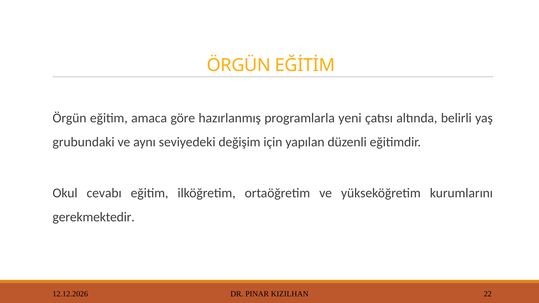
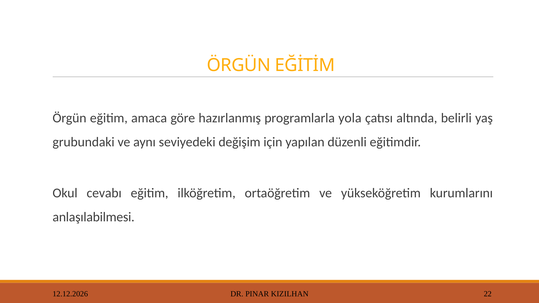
yeni: yeni -> yola
gerekmektedir: gerekmektedir -> anlaşılabilmesi
